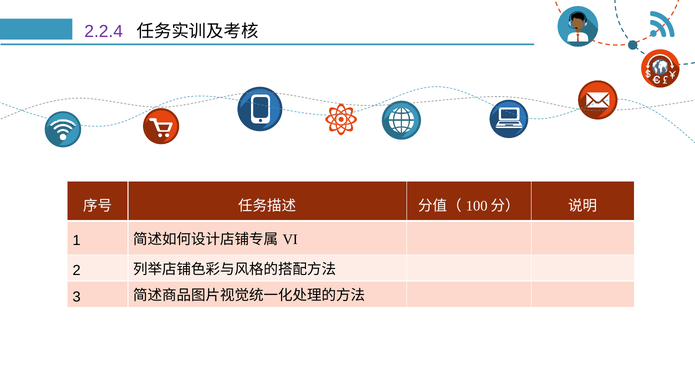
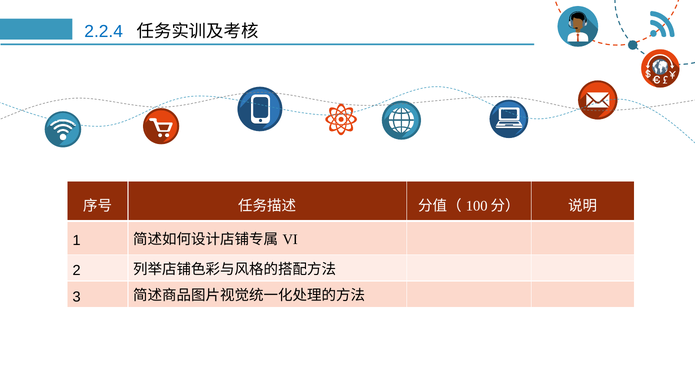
2.2.4 colour: purple -> blue
